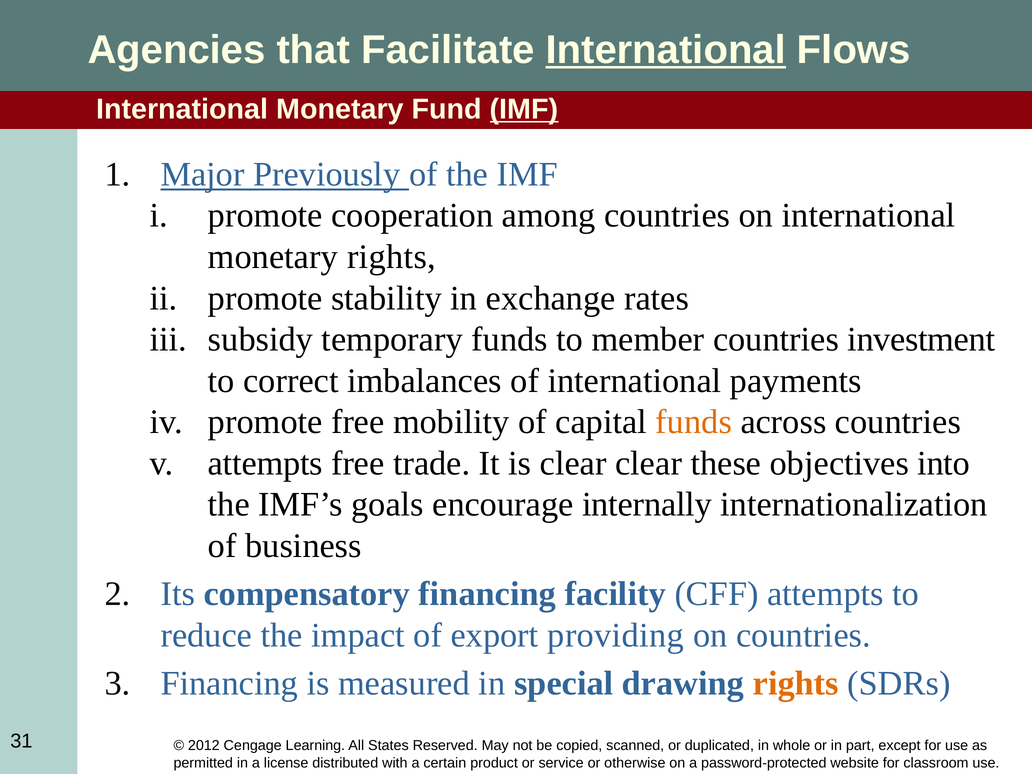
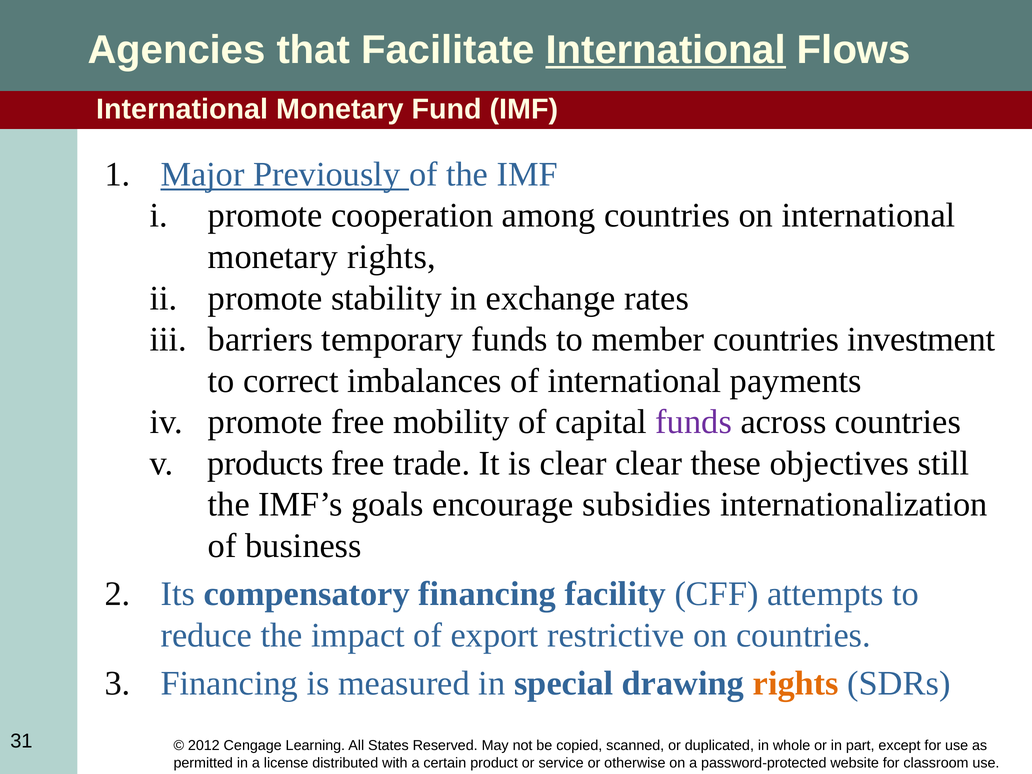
IMF at (524, 109) underline: present -> none
subsidy: subsidy -> barriers
funds at (694, 422) colour: orange -> purple
attempts at (265, 463): attempts -> products
into: into -> still
internally: internally -> subsidies
providing: providing -> restrictive
